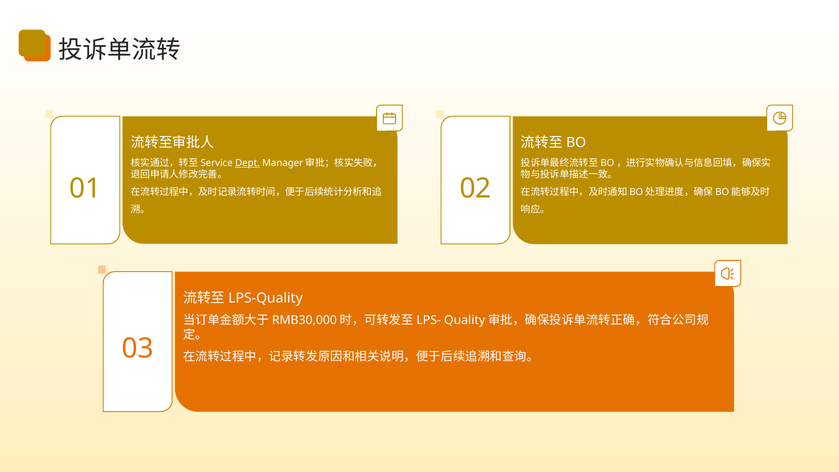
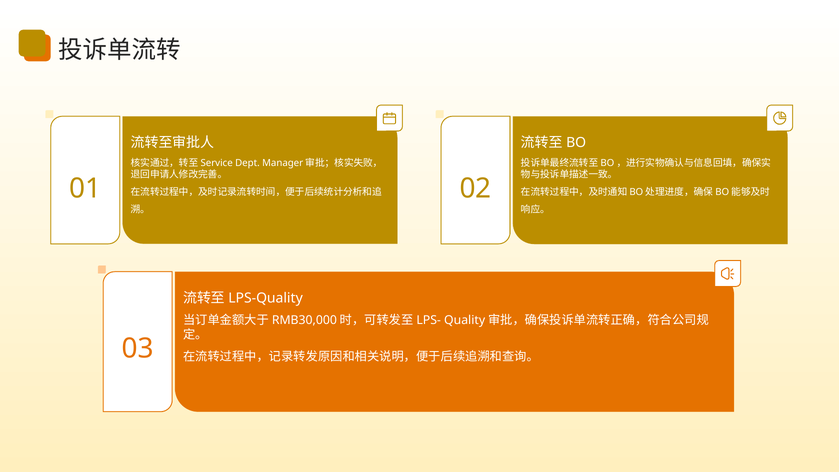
Dept underline: present -> none
